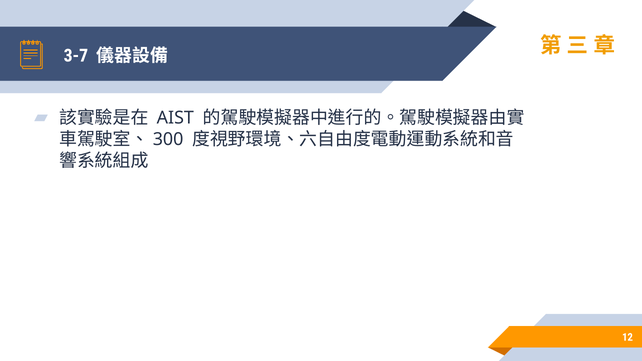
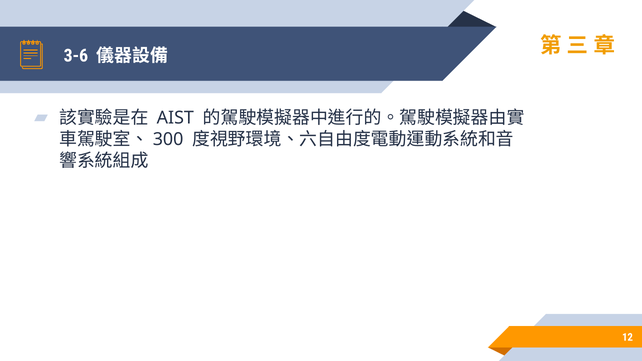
3-7: 3-7 -> 3-6
